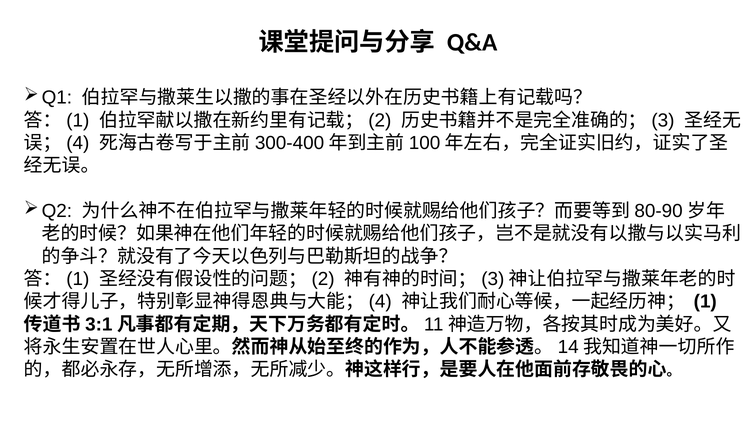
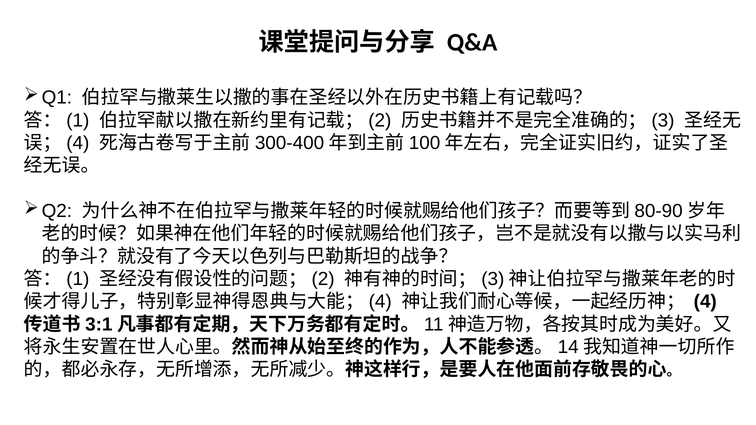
1: 1 -> 4
